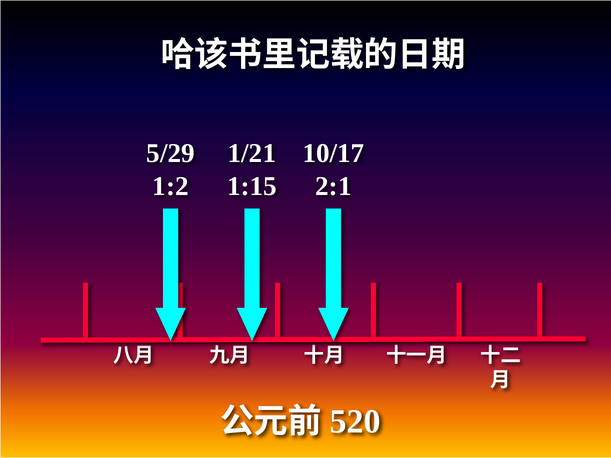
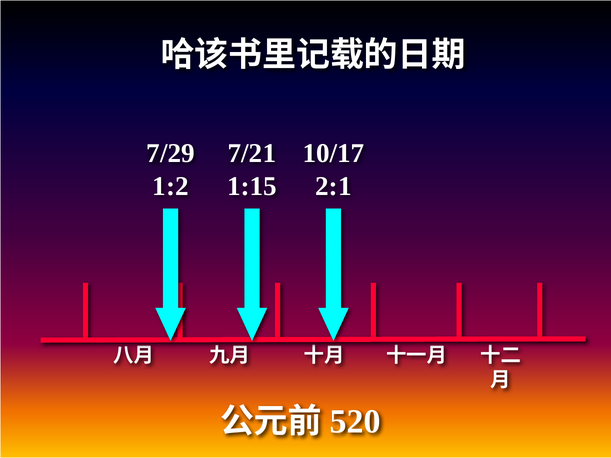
5/29: 5/29 -> 7/29
1/21: 1/21 -> 7/21
